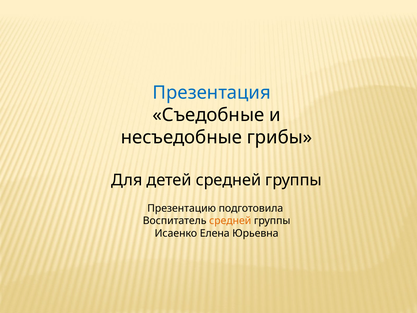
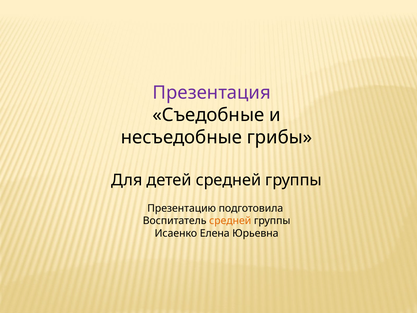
Презентация colour: blue -> purple
